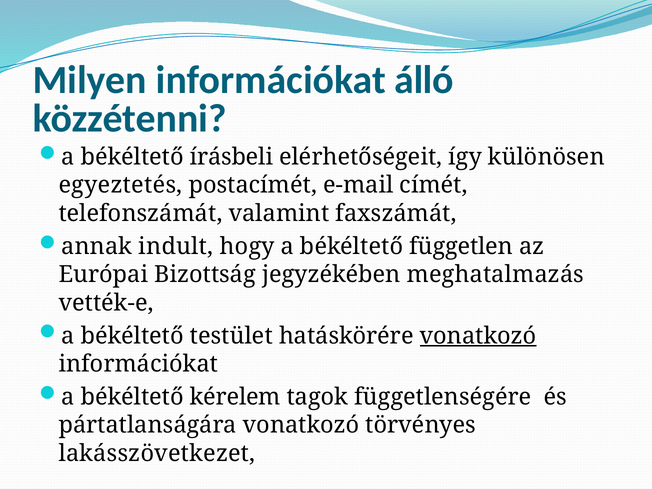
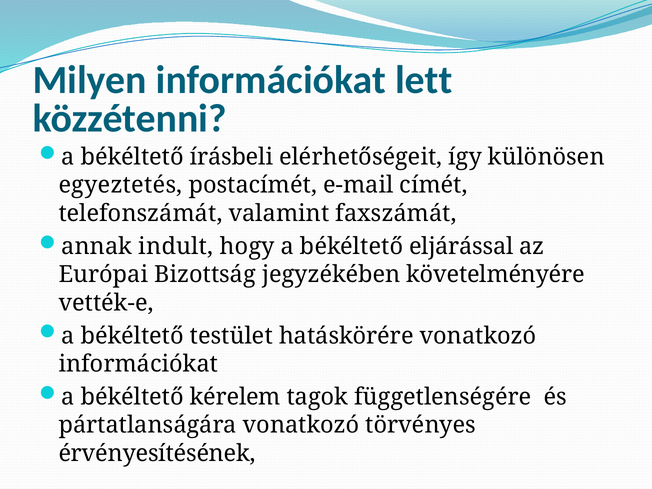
álló: álló -> lett
független: független -> eljárással
meghatalmazás: meghatalmazás -> követelményére
vonatkozó at (478, 336) underline: present -> none
lakásszövetkezet: lakásszövetkezet -> érvényesítésének
